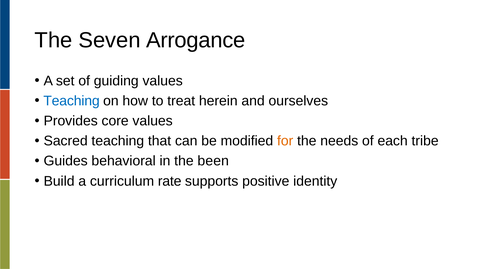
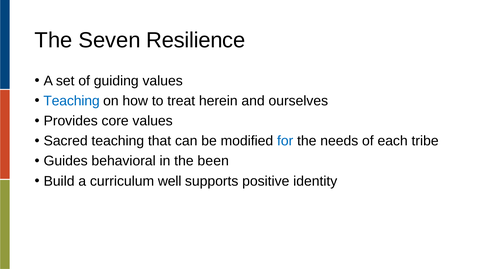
Arrogance: Arrogance -> Resilience
for colour: orange -> blue
rate: rate -> well
